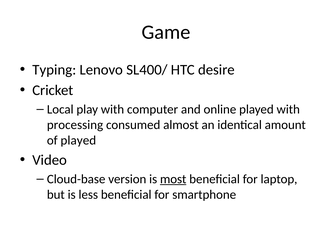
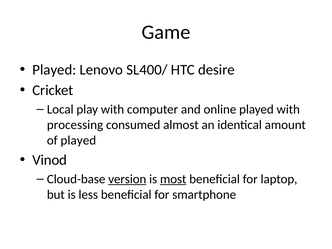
Typing at (54, 70): Typing -> Played
Video: Video -> Vinod
version underline: none -> present
